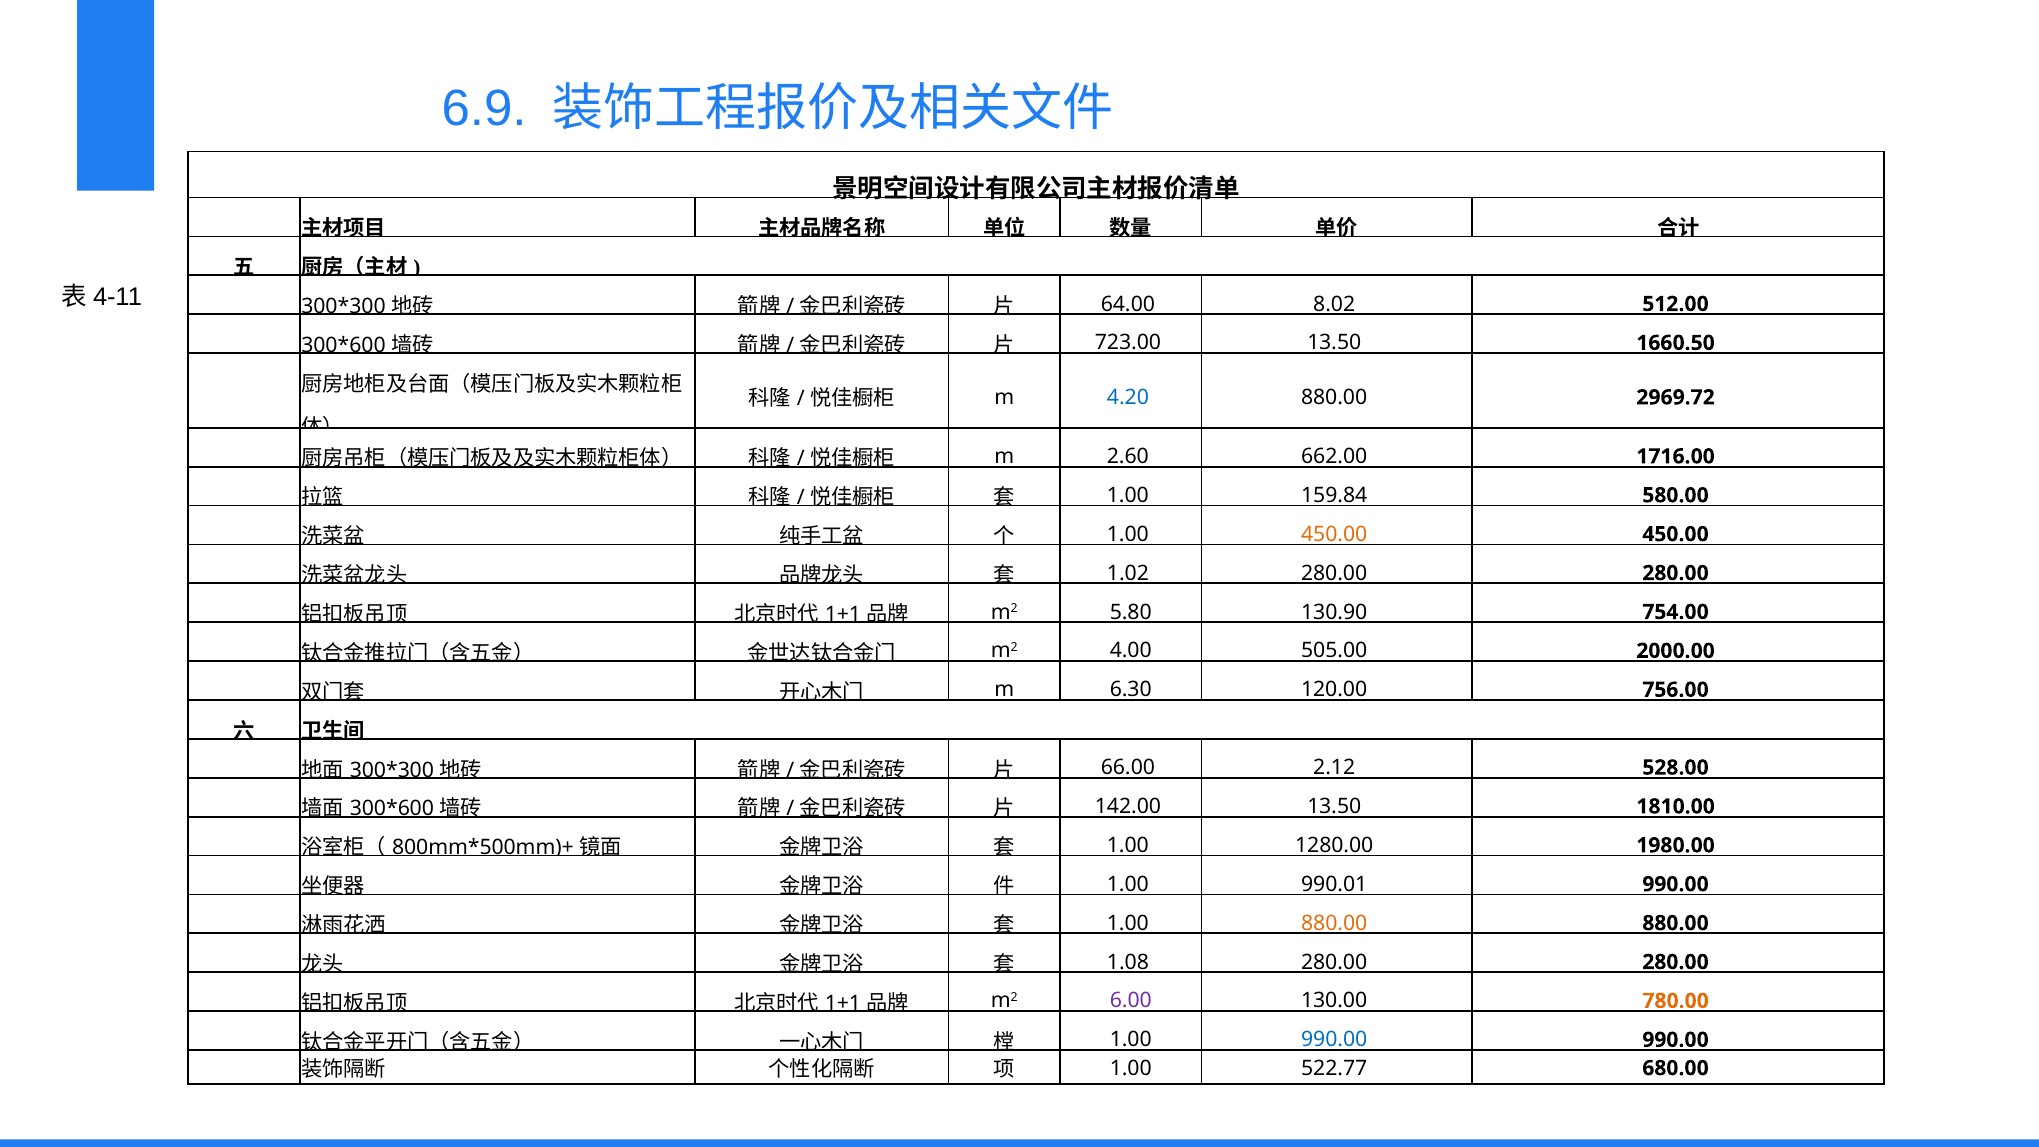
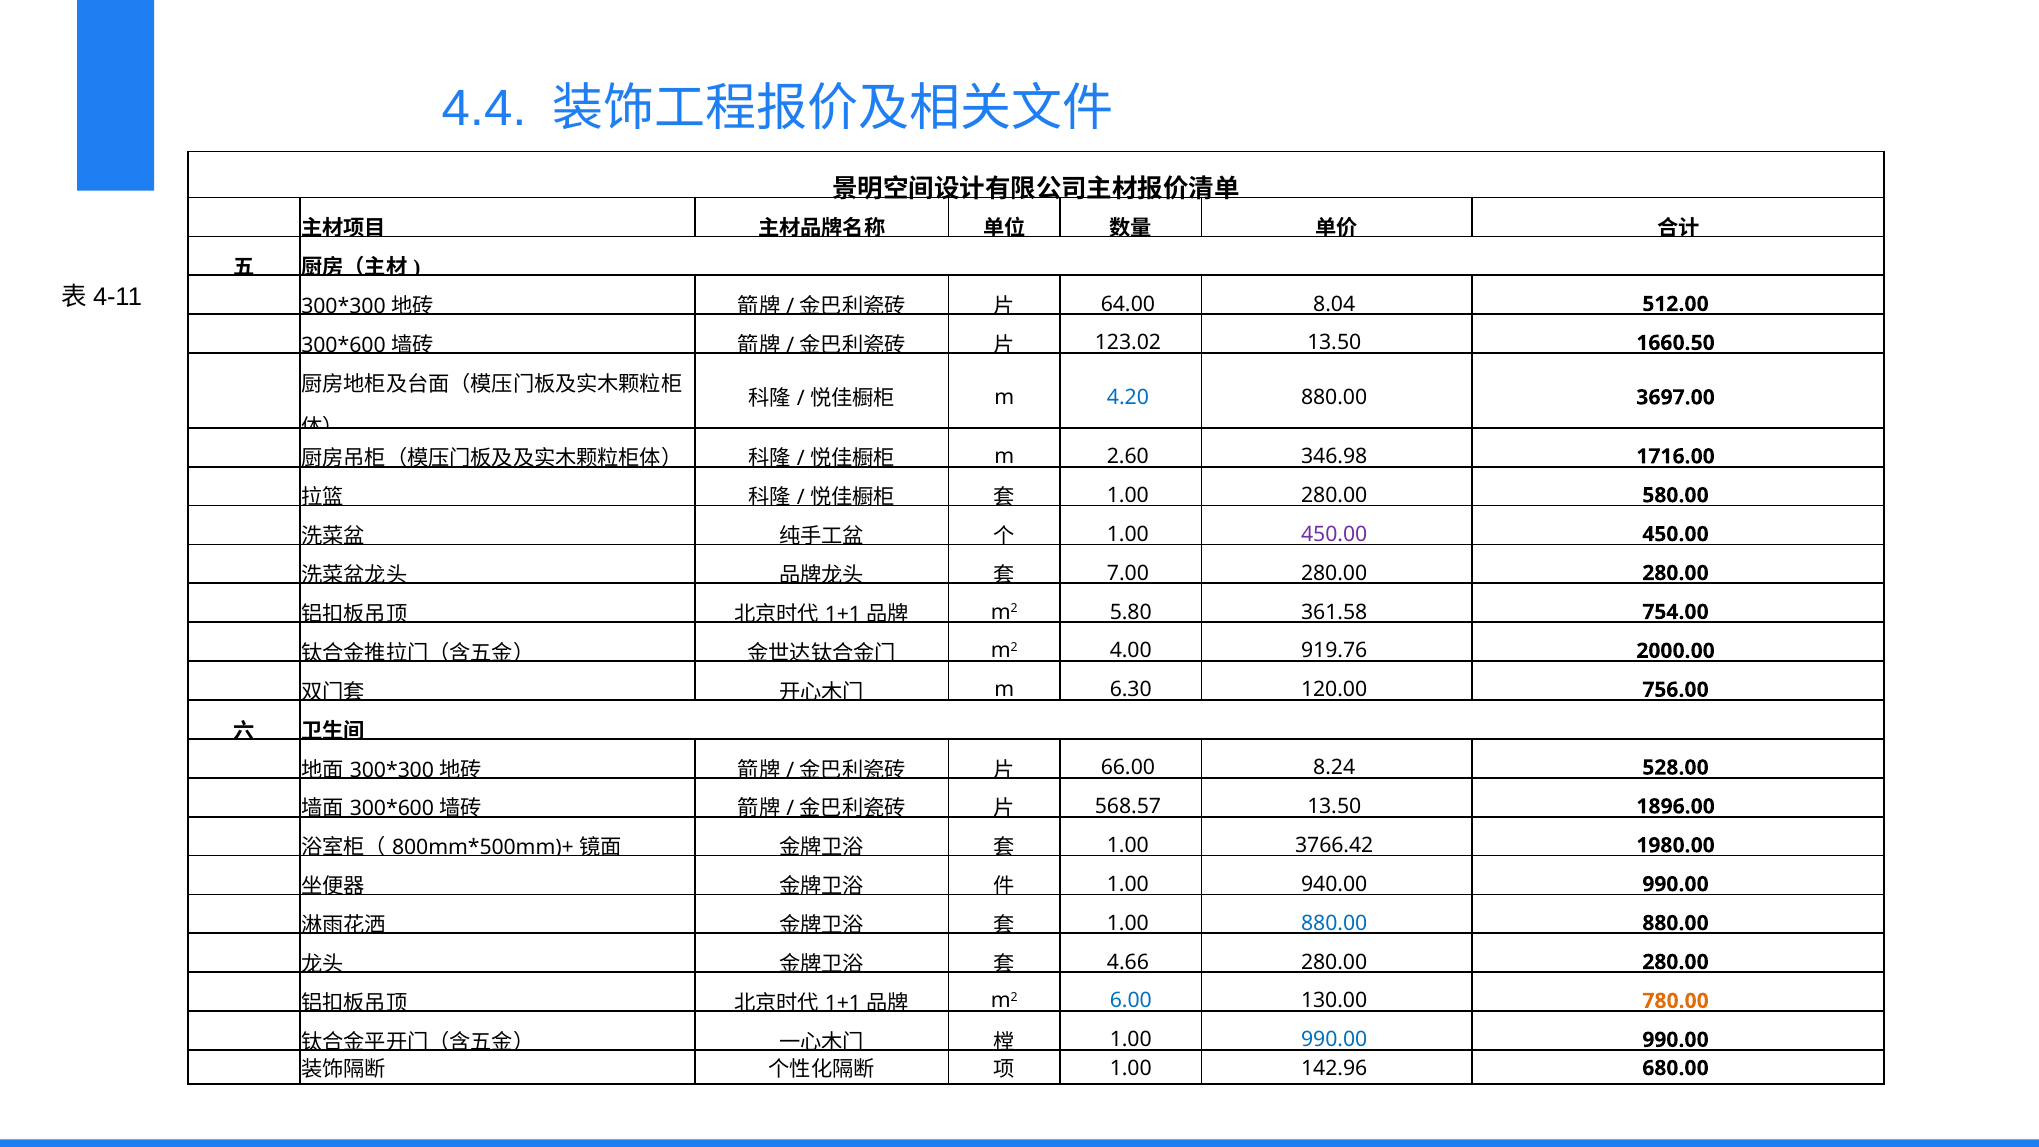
6.9: 6.9 -> 4.4
8.02: 8.02 -> 8.04
723.00: 723.00 -> 123.02
2969.72: 2969.72 -> 3697.00
662.00: 662.00 -> 346.98
159.84 at (1334, 495): 159.84 -> 280.00
450.00 at (1334, 534) colour: orange -> purple
1.02: 1.02 -> 7.00
130.90: 130.90 -> 361.58
505.00: 505.00 -> 919.76
2.12: 2.12 -> 8.24
142.00: 142.00 -> 568.57
1810.00: 1810.00 -> 1896.00
1280.00: 1280.00 -> 3766.42
990.01: 990.01 -> 940.00
880.00 at (1334, 923) colour: orange -> blue
1.08: 1.08 -> 4.66
6.00 colour: purple -> blue
522.77: 522.77 -> 142.96
